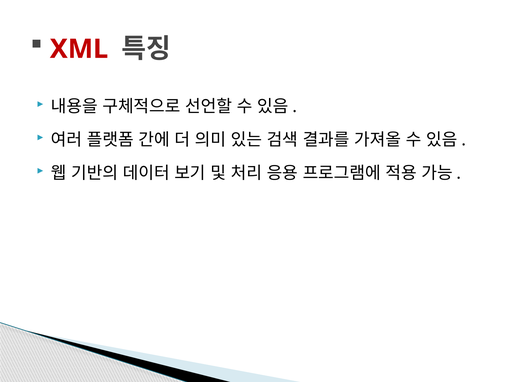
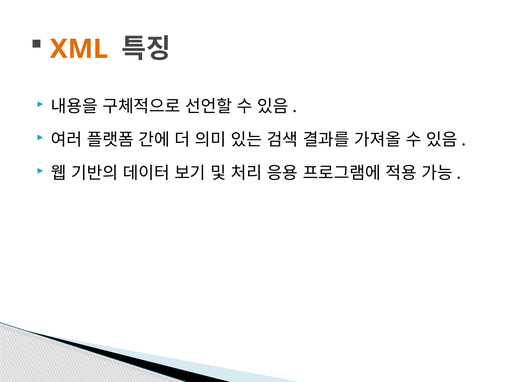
XML colour: red -> orange
